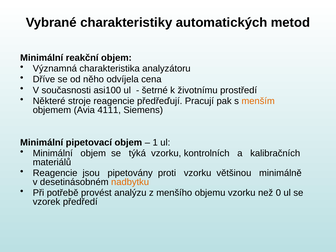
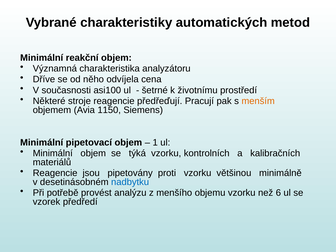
4111: 4111 -> 1150
nadbytku colour: orange -> blue
0: 0 -> 6
